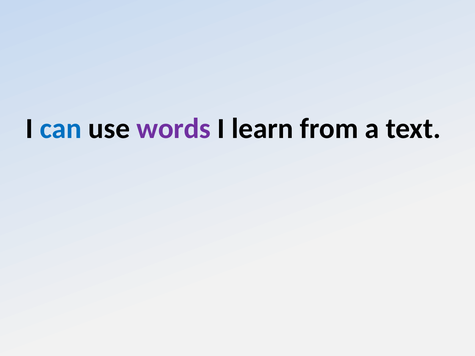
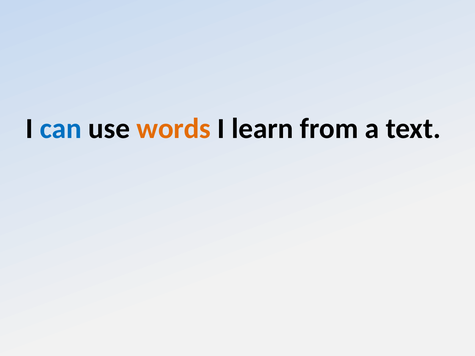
words colour: purple -> orange
